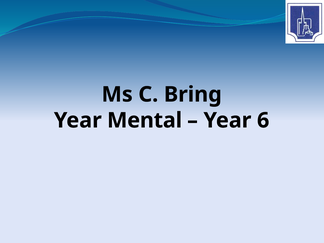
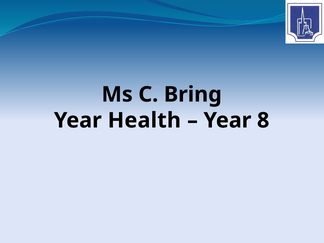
Mental: Mental -> Health
6: 6 -> 8
